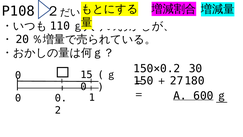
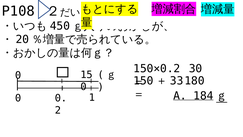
110: 110 -> 450
27: 27 -> 33
600: 600 -> 184
